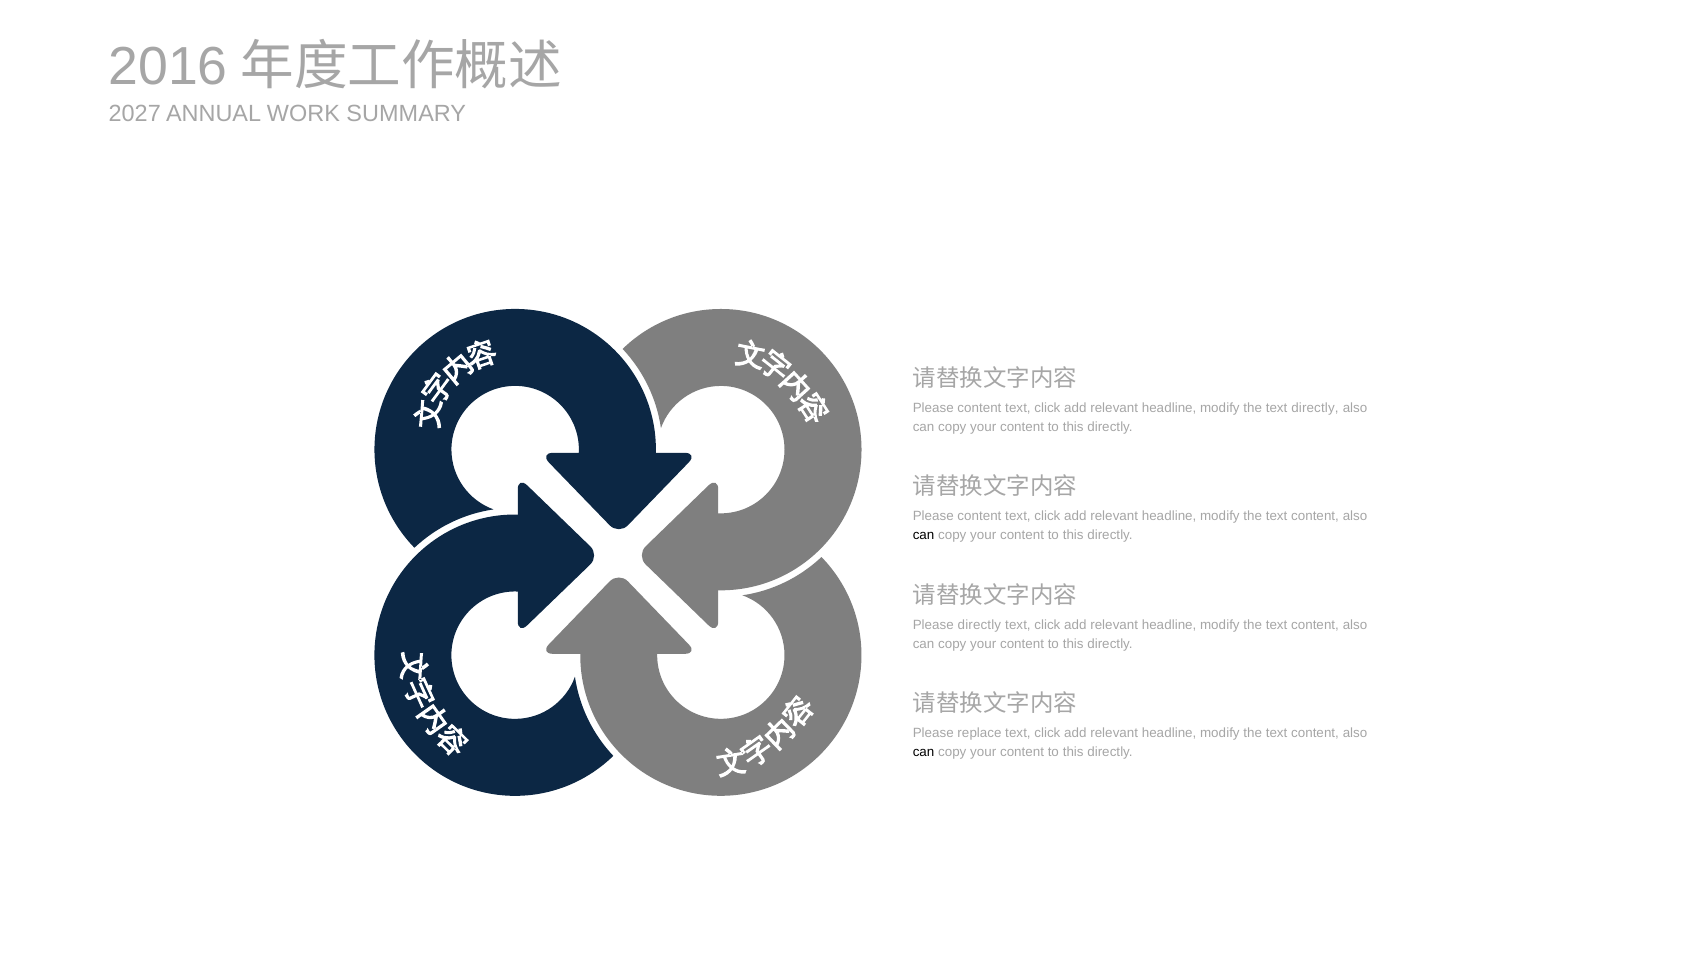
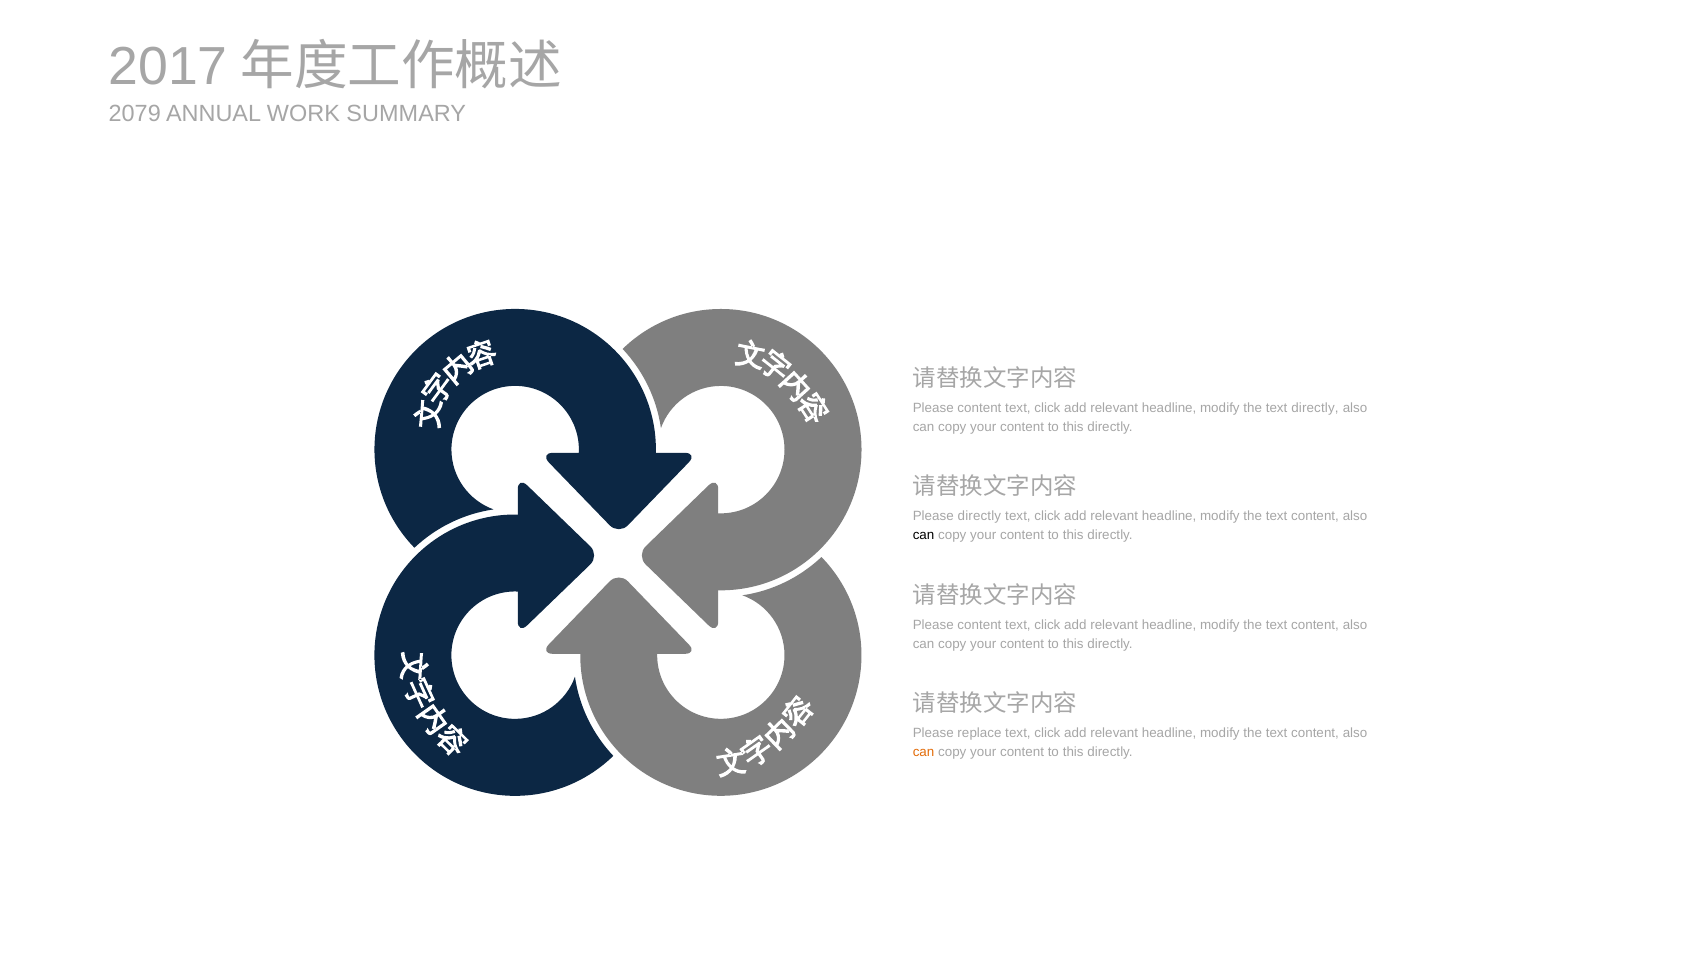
2016: 2016 -> 2017
2027: 2027 -> 2079
content at (979, 517): content -> directly
directly at (979, 625): directly -> content
can at (924, 753) colour: black -> orange
